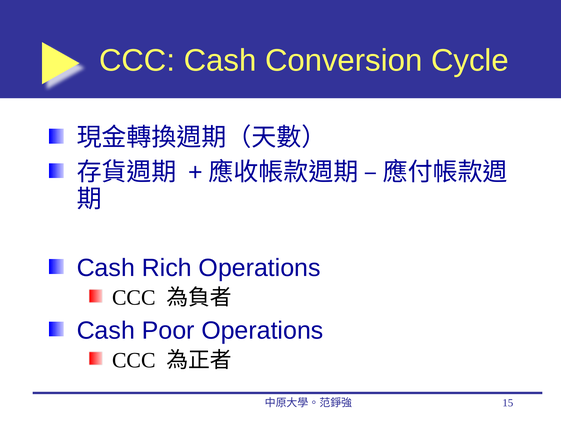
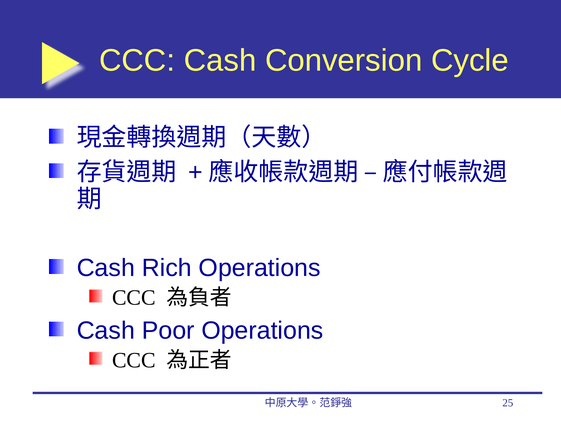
15: 15 -> 25
